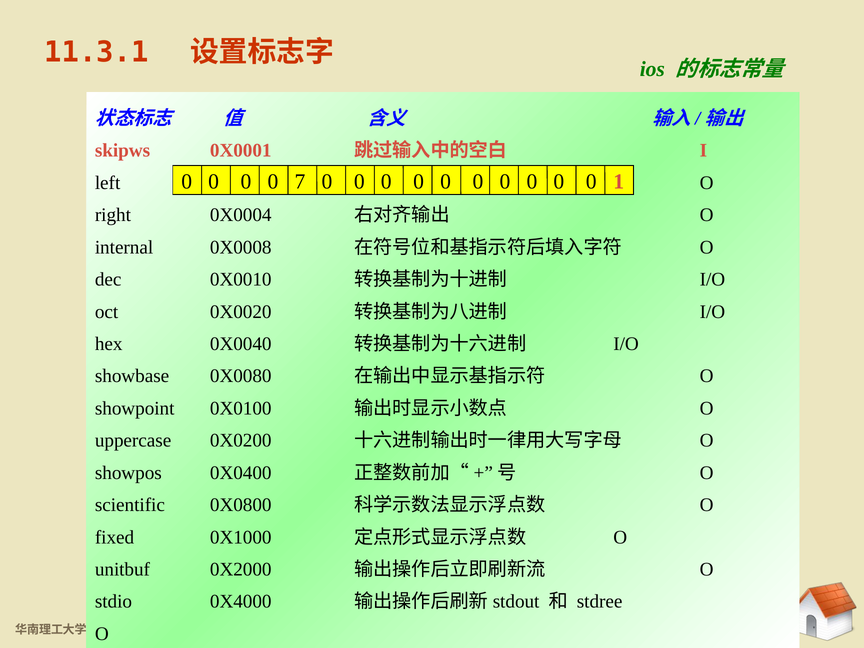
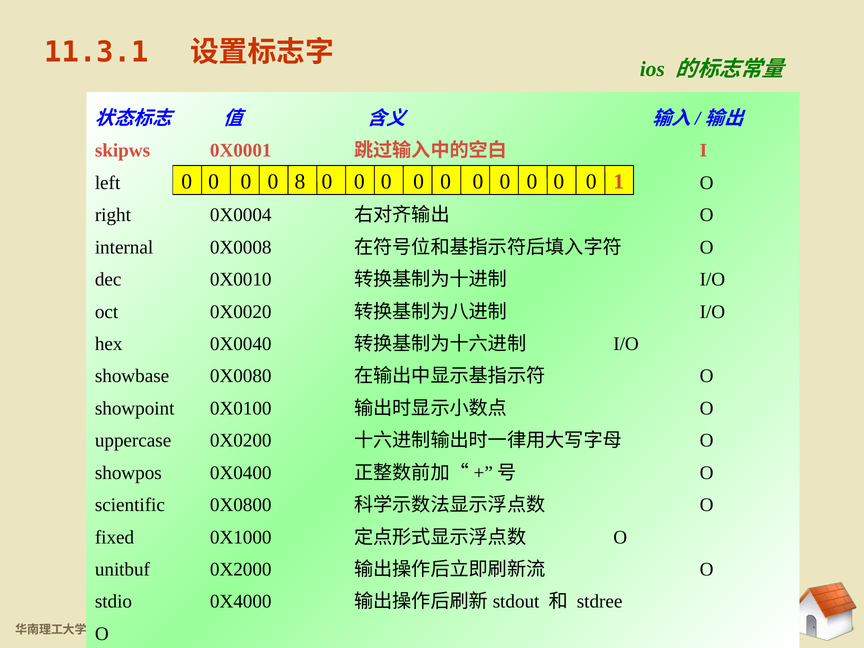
7: 7 -> 8
